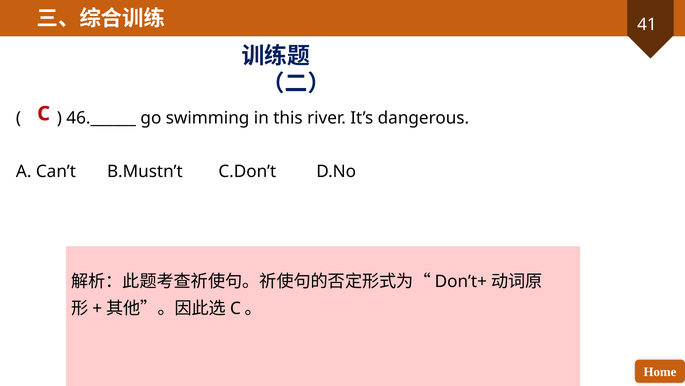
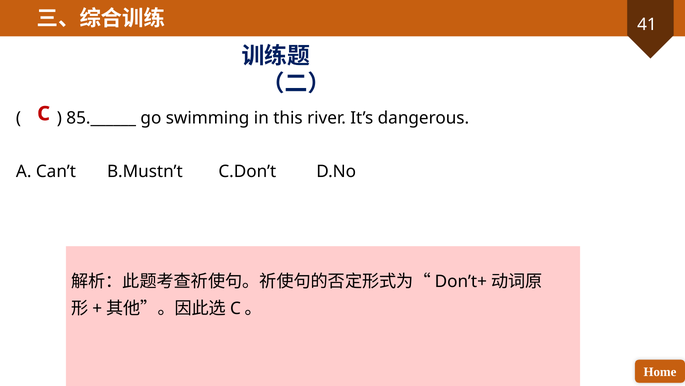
46.______: 46.______ -> 85.______
